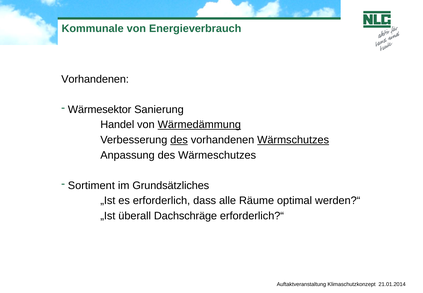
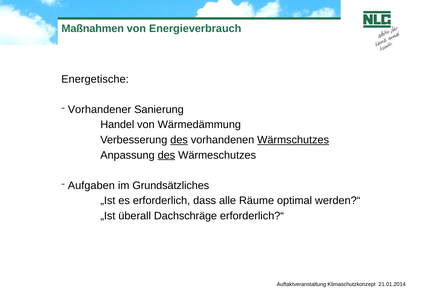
Kommunale: Kommunale -> Maßnahmen
Vorhandenen at (95, 79): Vorhandenen -> Energetische
Wärmesektor: Wärmesektor -> Vorhandener
Wärmedämmung underline: present -> none
des at (166, 155) underline: none -> present
Sortiment: Sortiment -> Aufgaben
